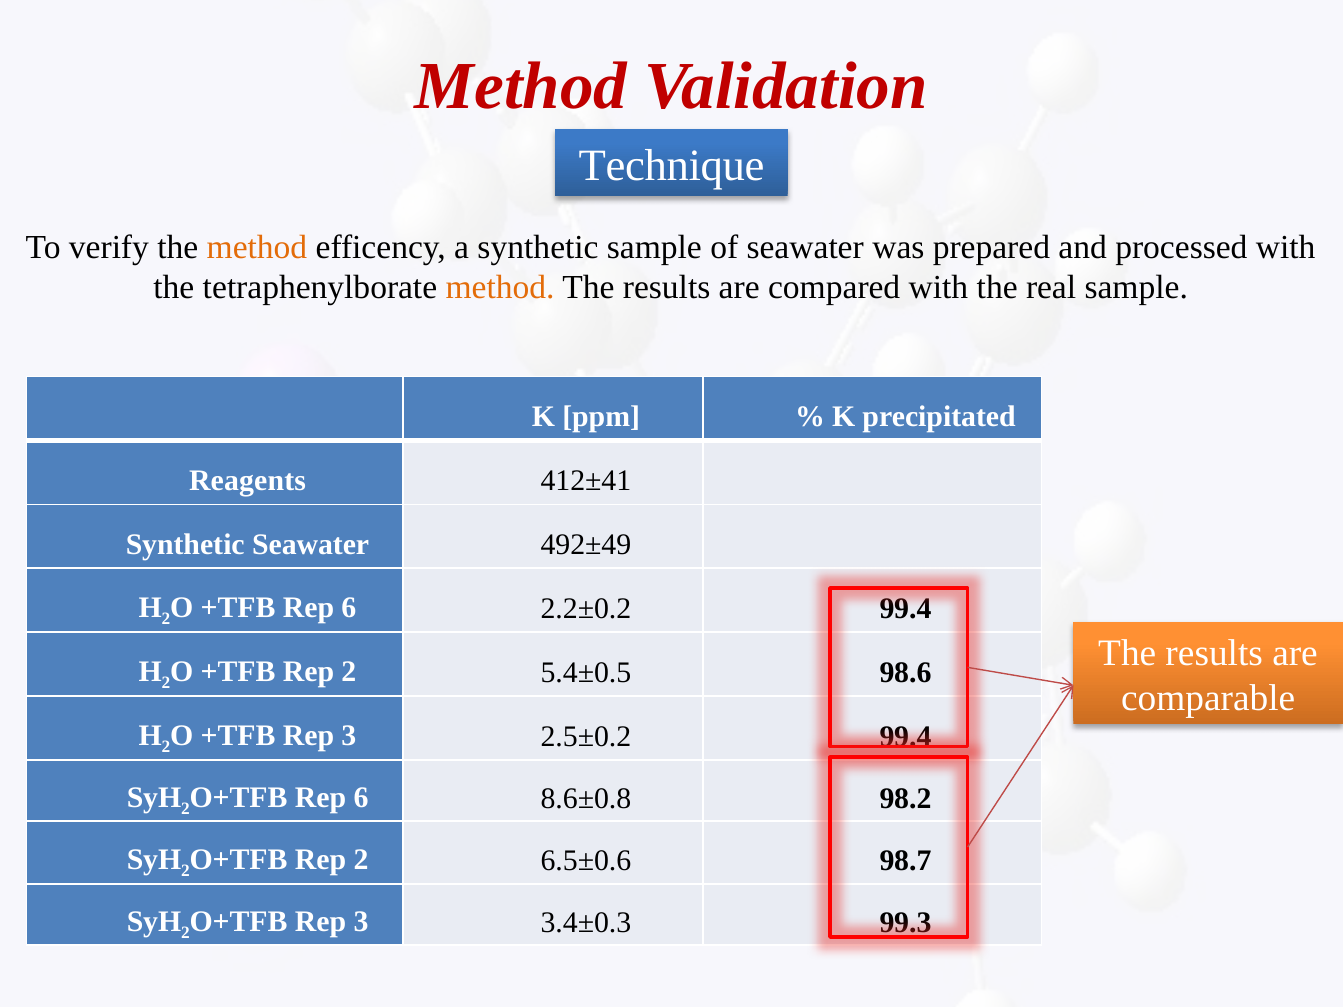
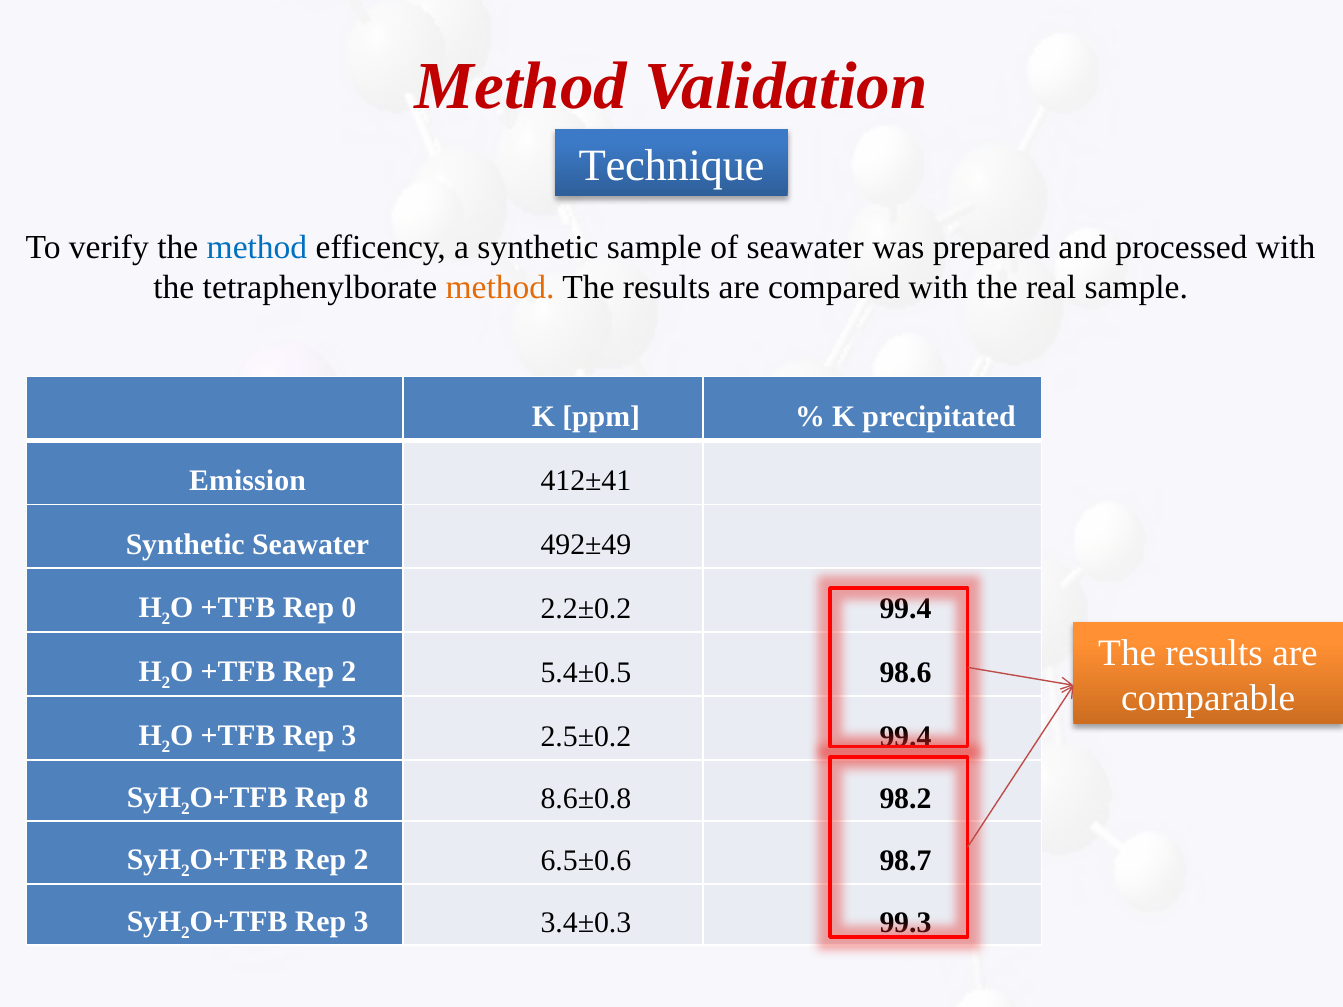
method at (257, 247) colour: orange -> blue
Reagents: Reagents -> Emission
+TFB Rep 6: 6 -> 0
6 at (361, 798): 6 -> 8
